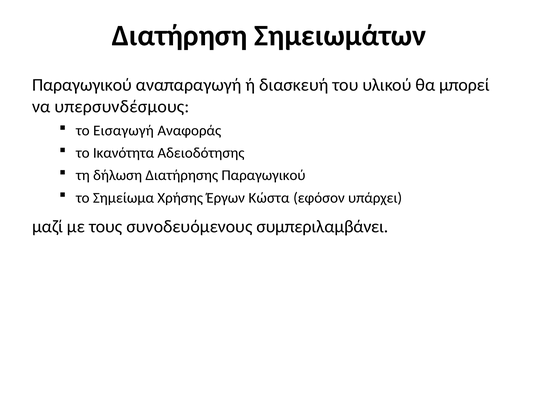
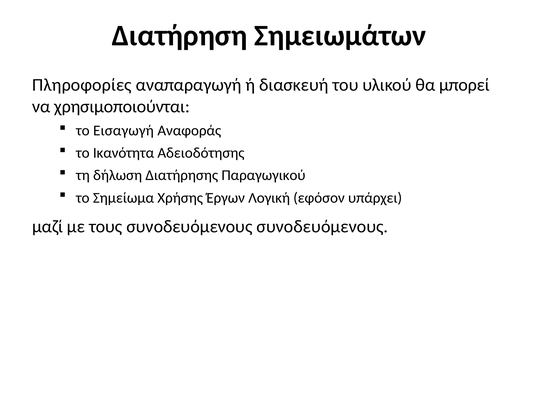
Παραγωγικού at (82, 85): Παραγωγικού -> Πληροφορίες
υπερσυνδέσμους: υπερσυνδέσμους -> χρησιμοποιούνται
Κώστα: Κώστα -> Λογική
συνοδευόμενους συμπεριλαμβάνει: συμπεριλαμβάνει -> συνοδευόμενους
